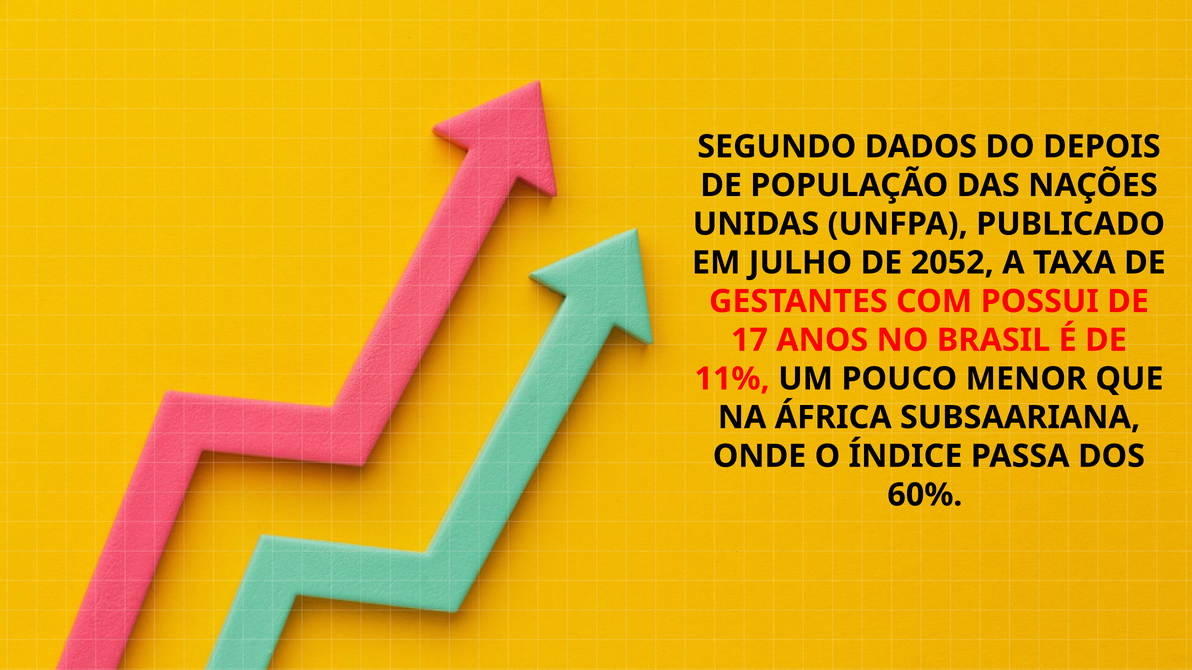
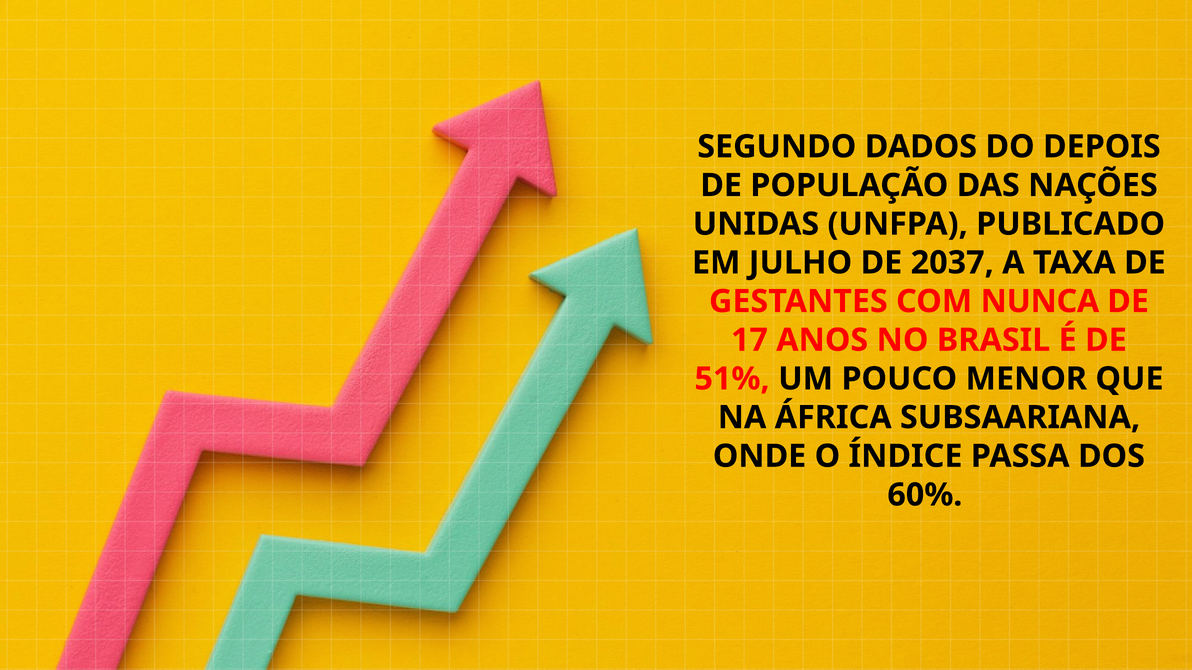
2052: 2052 -> 2037
POSSUI: POSSUI -> NUNCA
11%: 11% -> 51%
